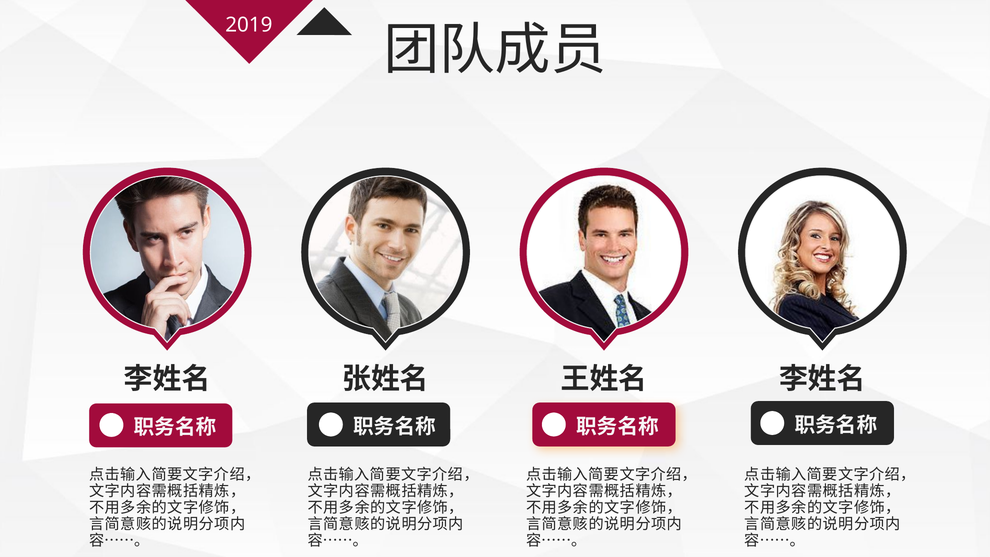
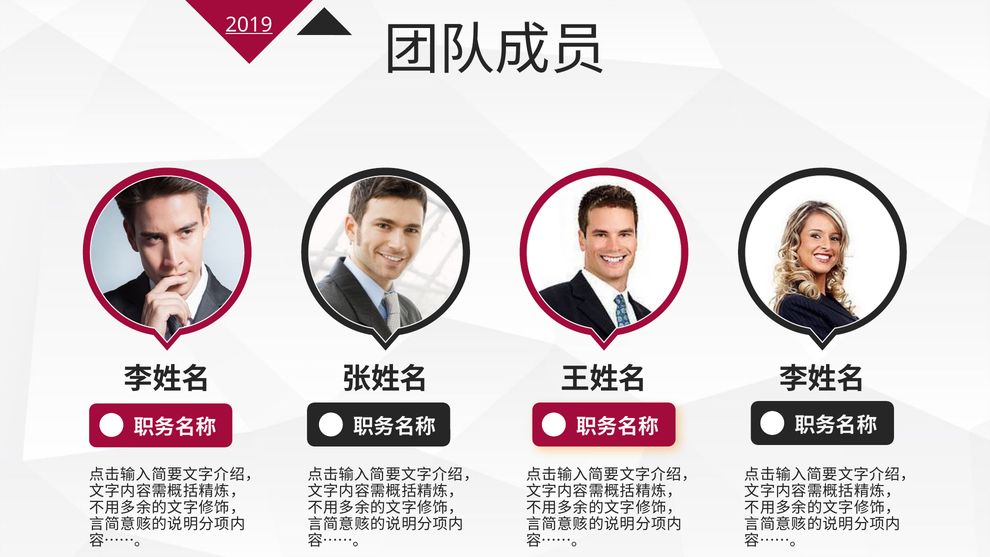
2019 underline: none -> present
